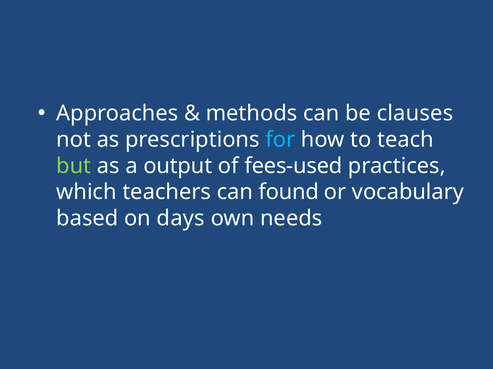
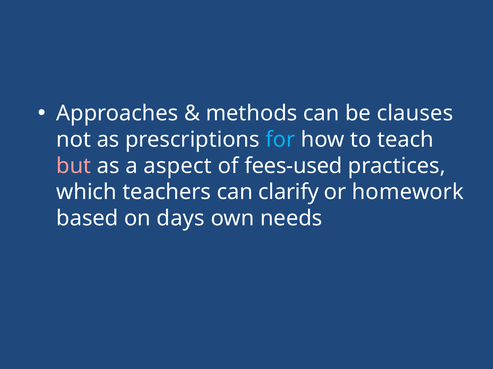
but colour: light green -> pink
output: output -> aspect
found: found -> clarify
vocabulary: vocabulary -> homework
